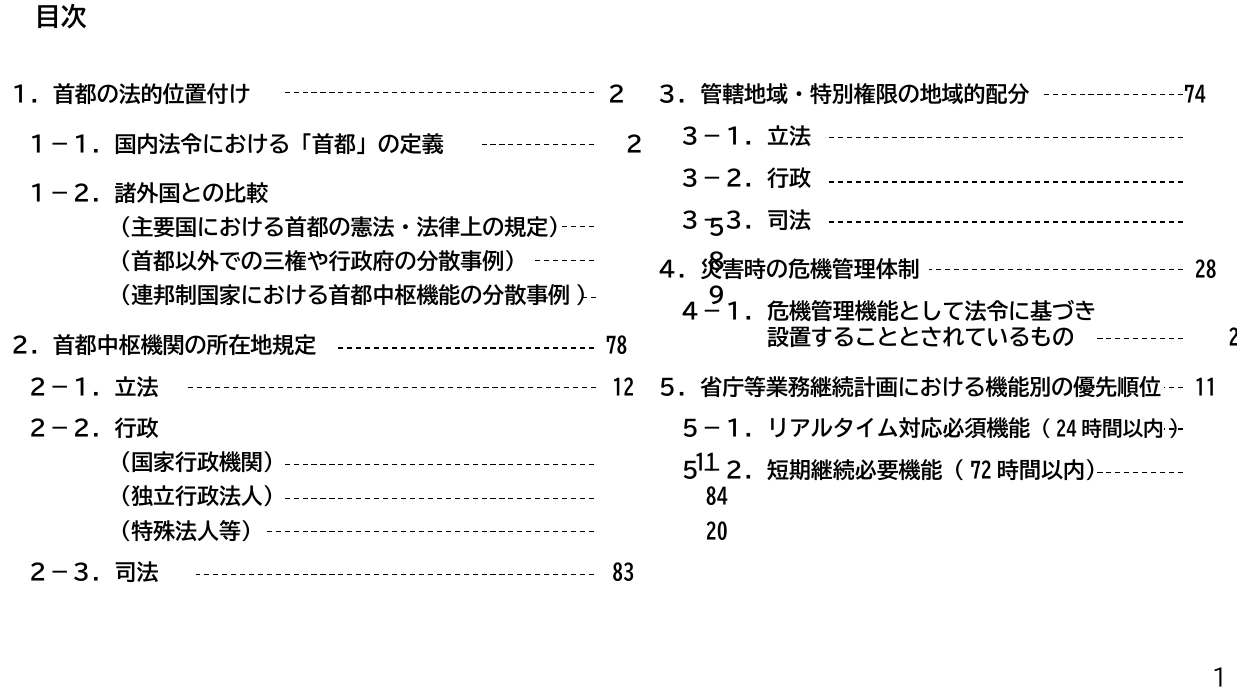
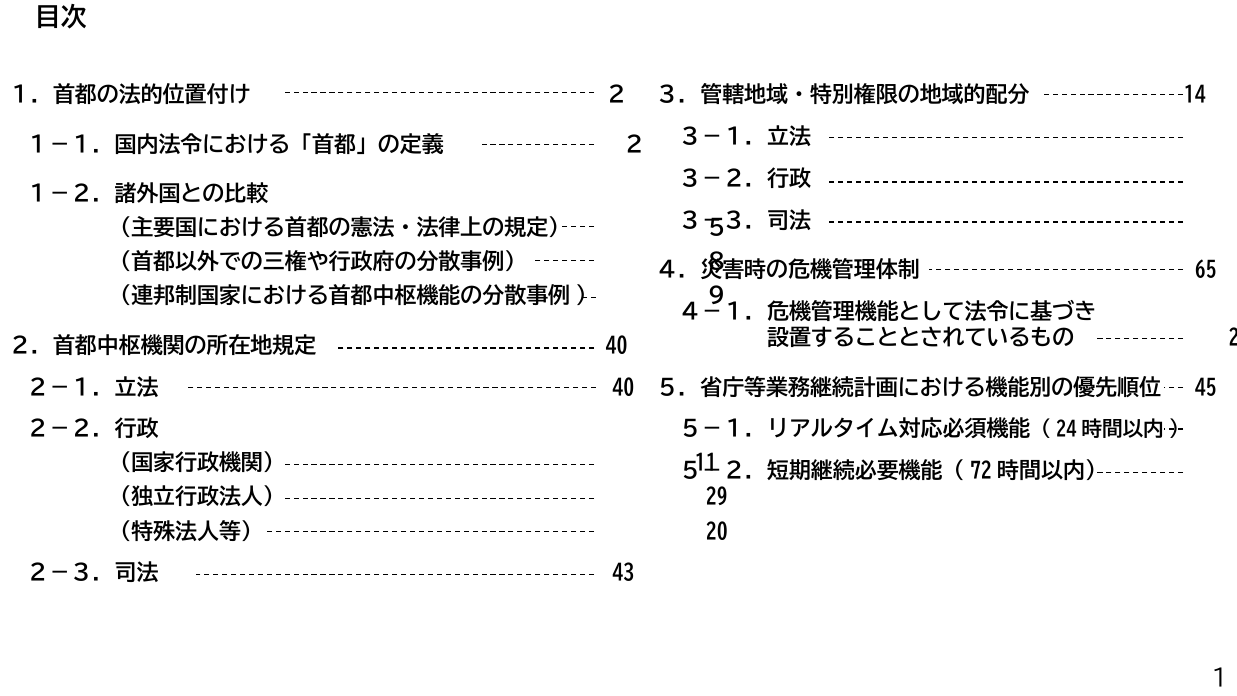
74: 74 -> 14
28: 28 -> 65
78 at (617, 346): 78 -> 40
12 at (623, 388): 12 -> 40
11 at (1206, 388): 11 -> 45
84 at (717, 498): 84 -> 29
83: 83 -> 43
